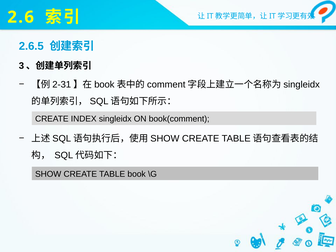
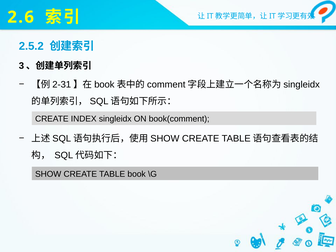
2.6.5: 2.6.5 -> 2.5.2
